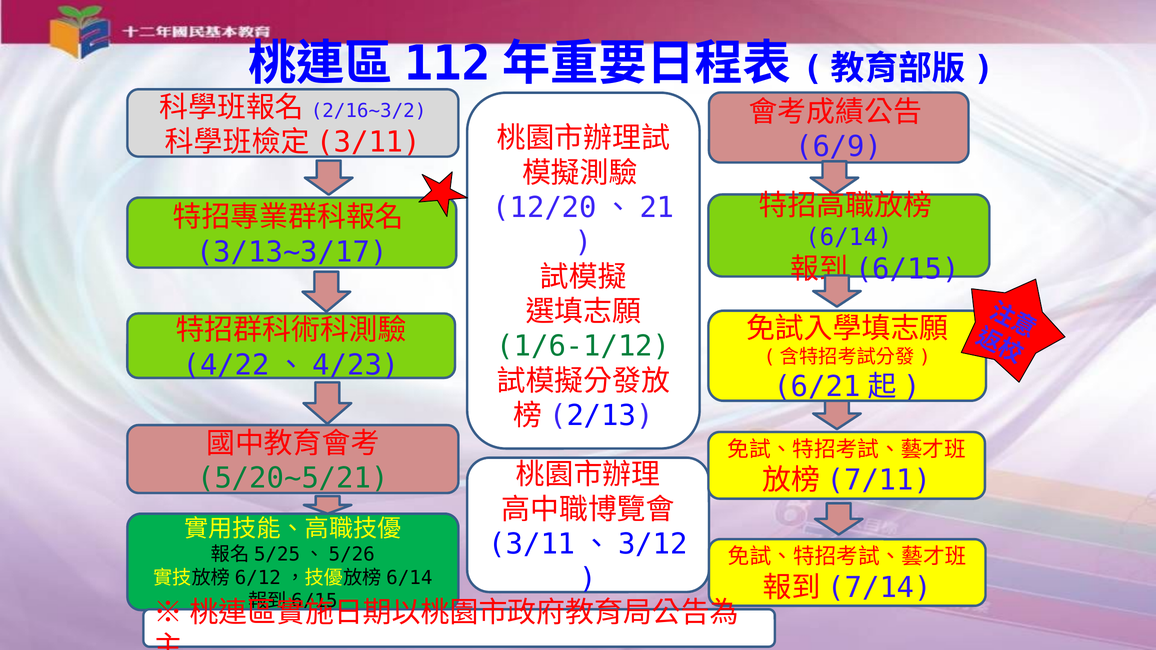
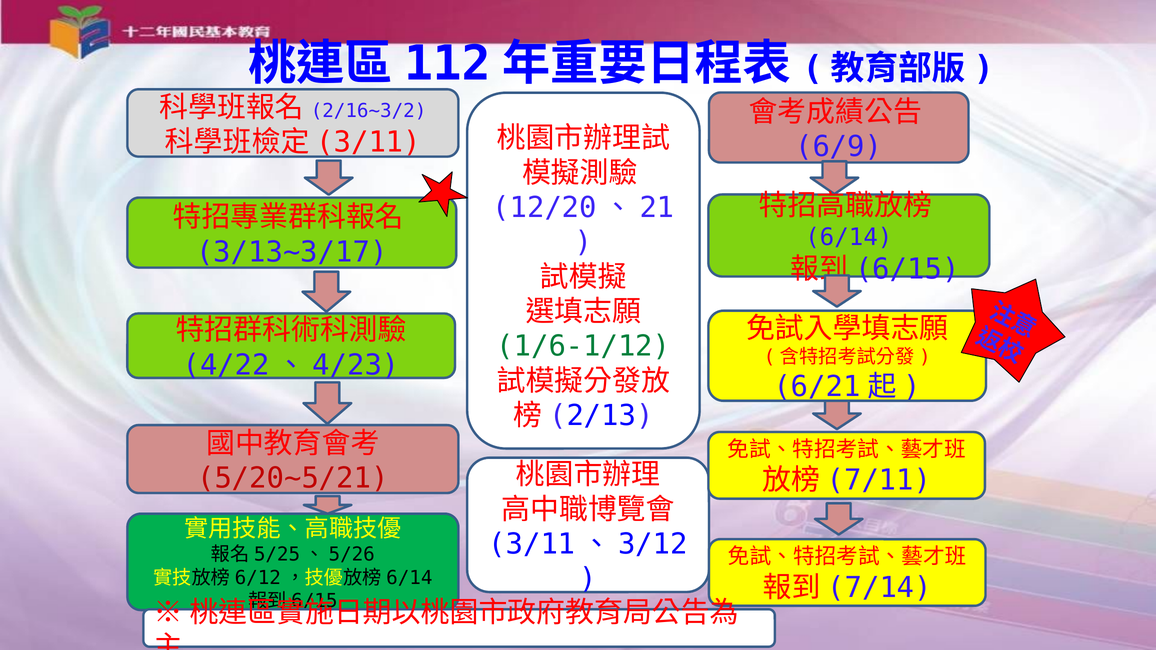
5/20~5/21 colour: green -> red
